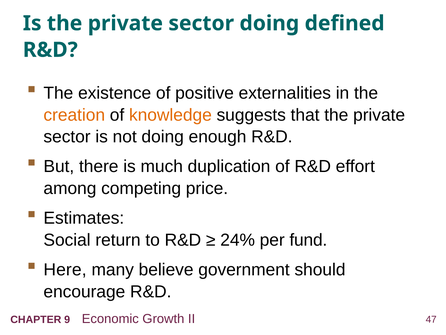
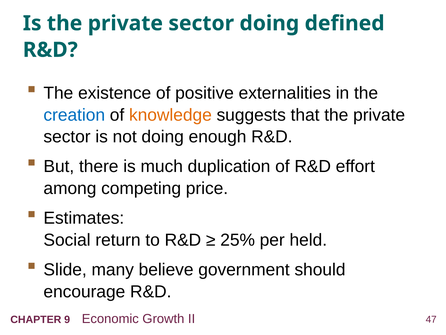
creation colour: orange -> blue
24%: 24% -> 25%
fund: fund -> held
Here: Here -> Slide
